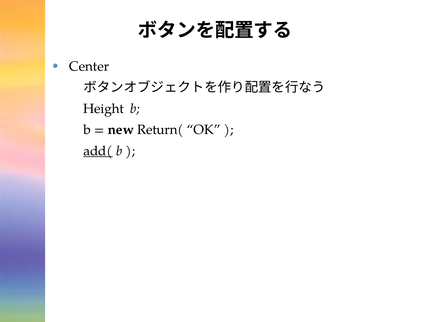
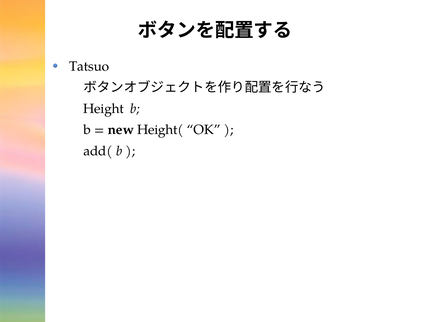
Center: Center -> Tatsuo
Return(: Return( -> Height(
add( underline: present -> none
